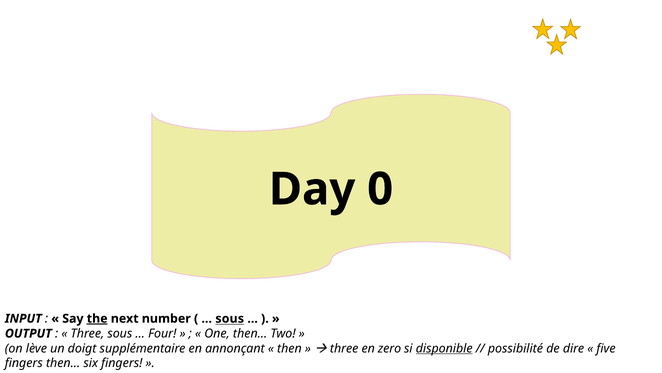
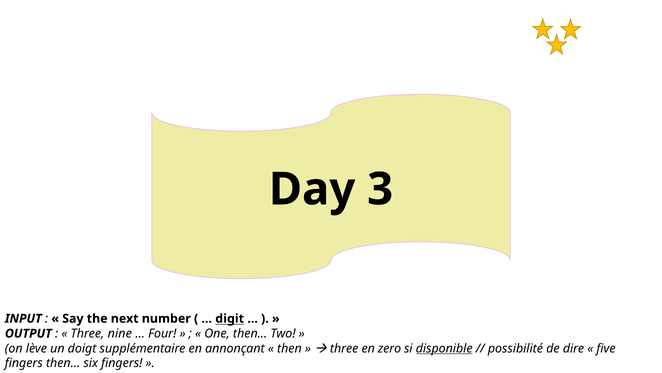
0: 0 -> 3
the underline: present -> none
sous at (230, 318): sous -> digit
Three sous: sous -> nine
